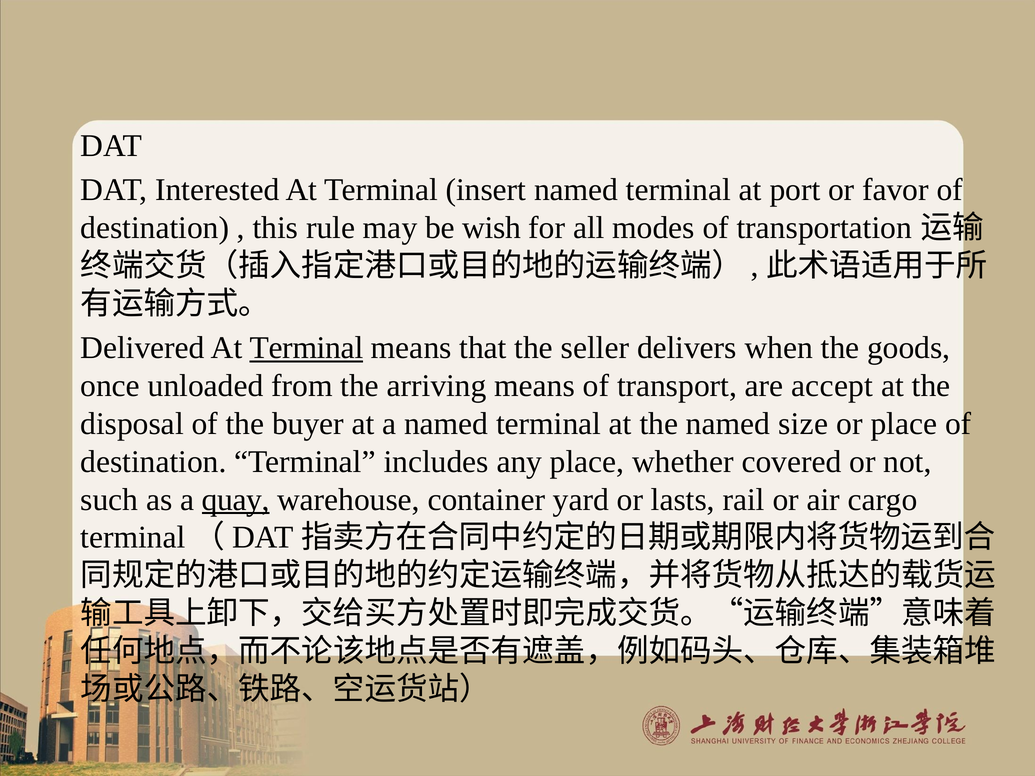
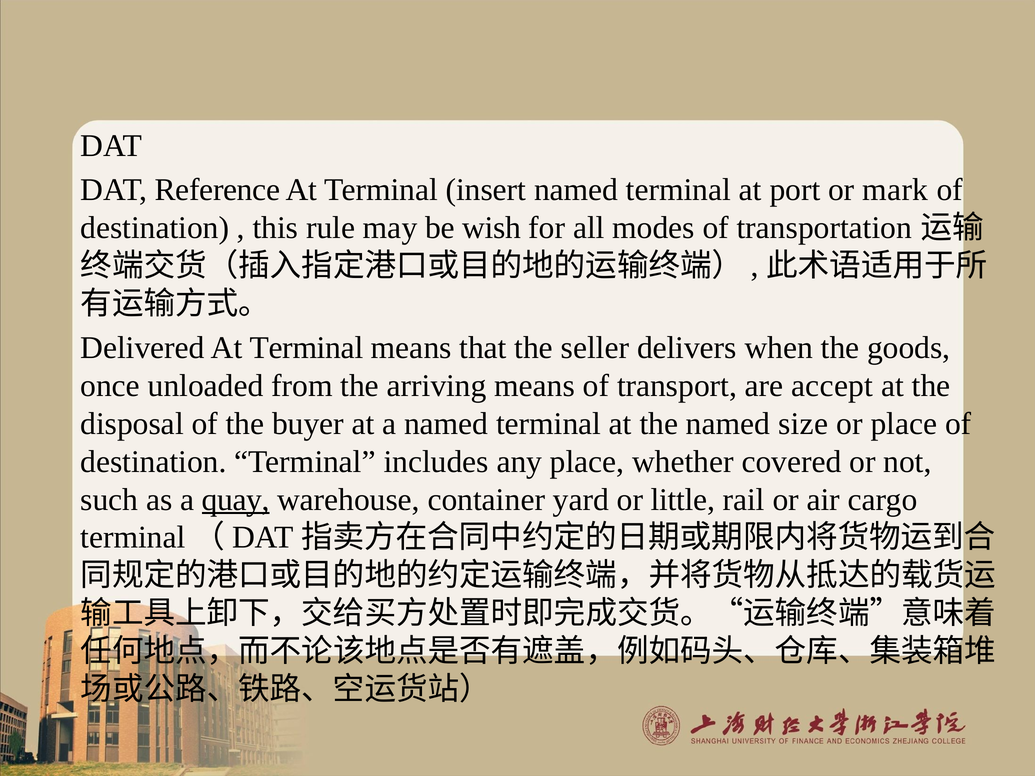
Interested: Interested -> Reference
favor: favor -> mark
Terminal at (306, 348) underline: present -> none
lasts: lasts -> little
